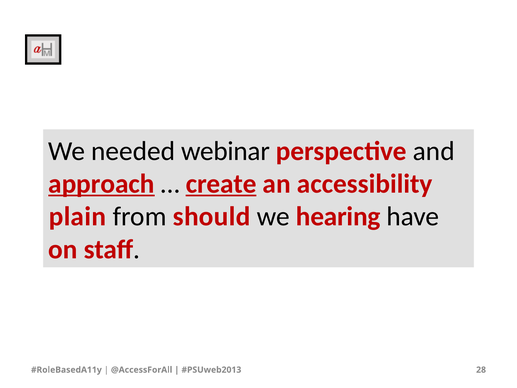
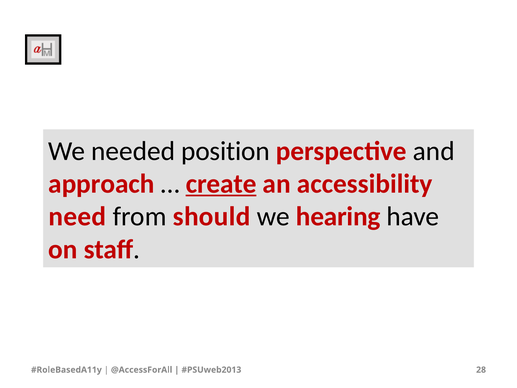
webinar: webinar -> position
approach underline: present -> none
plain: plain -> need
